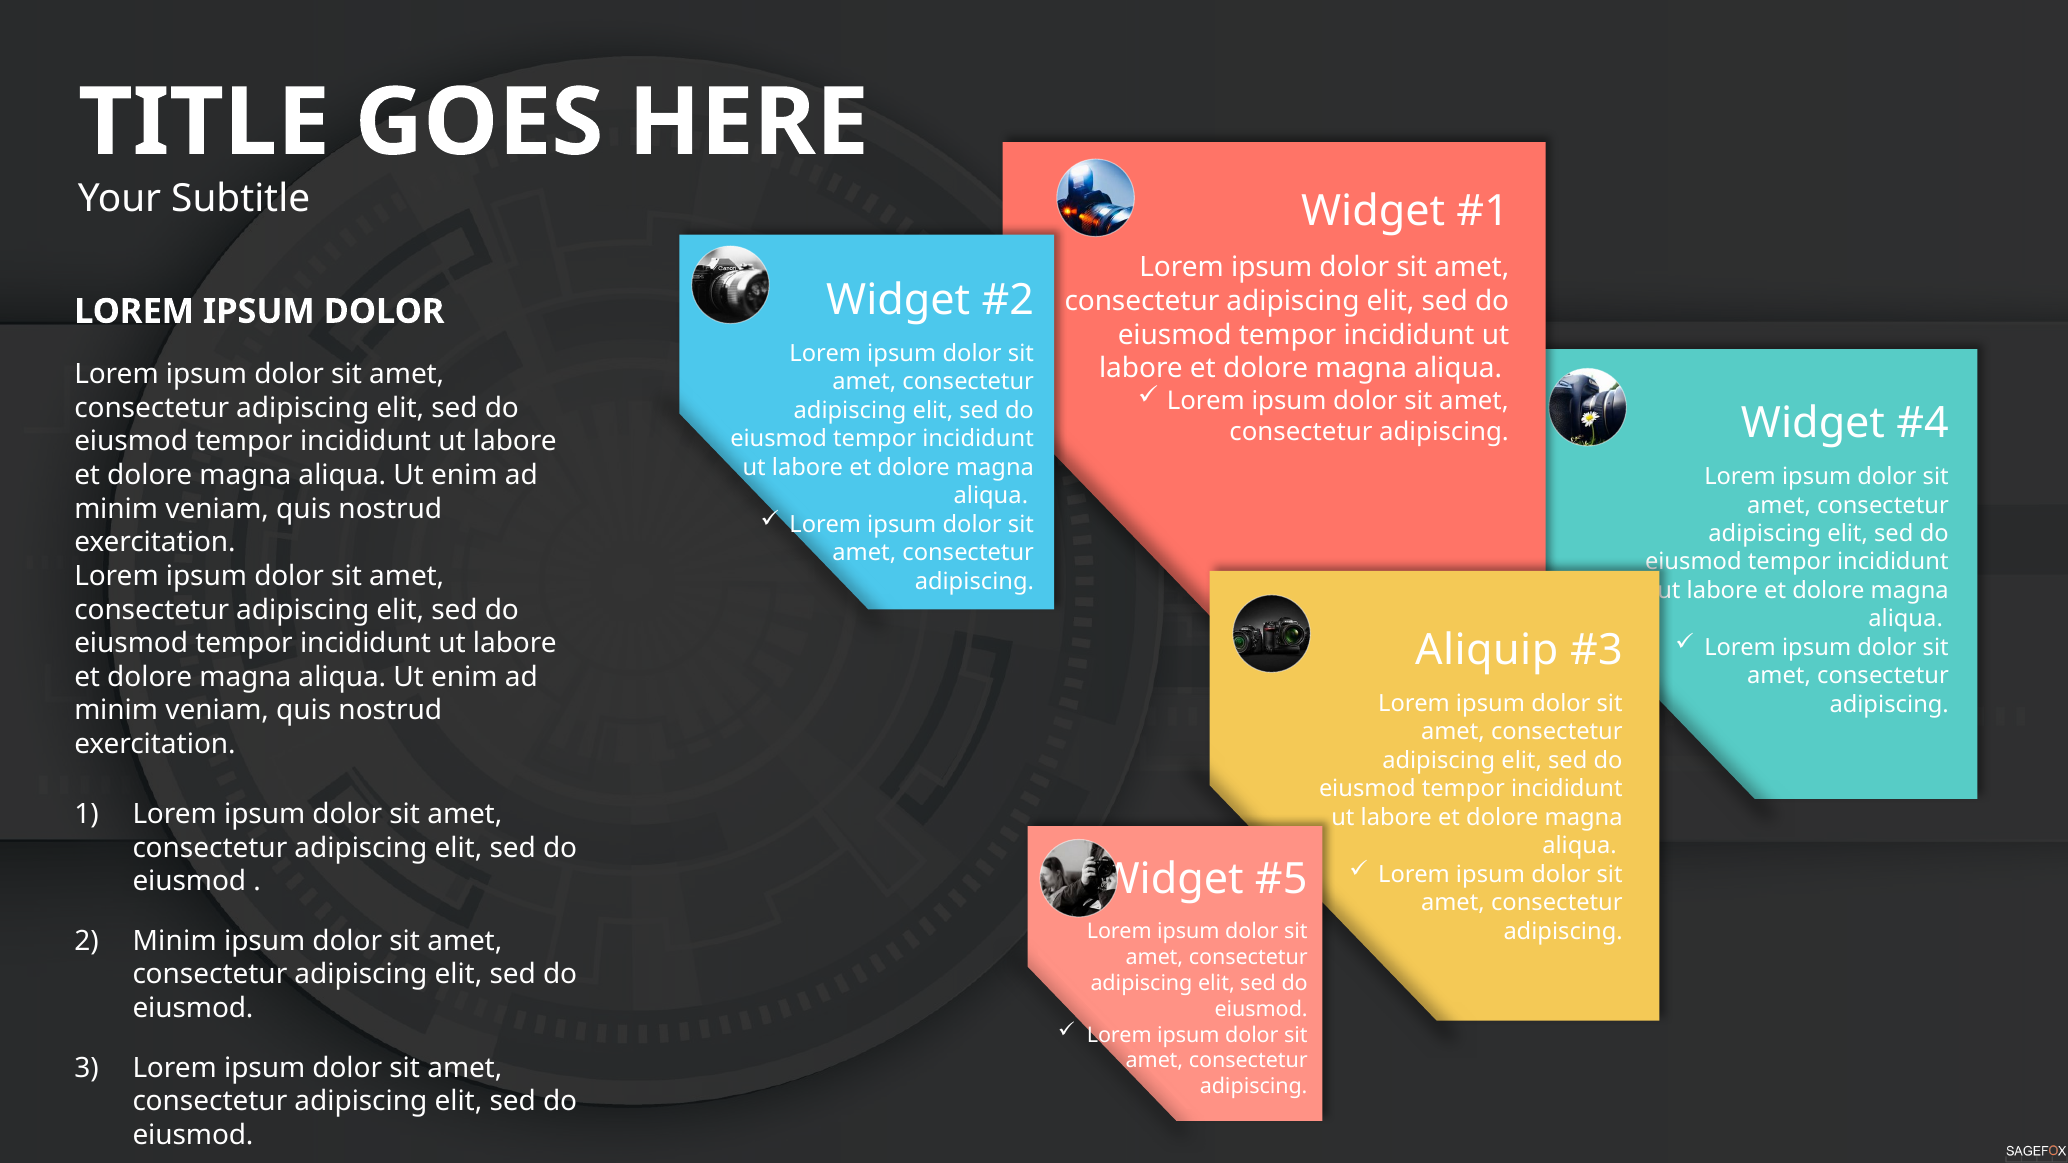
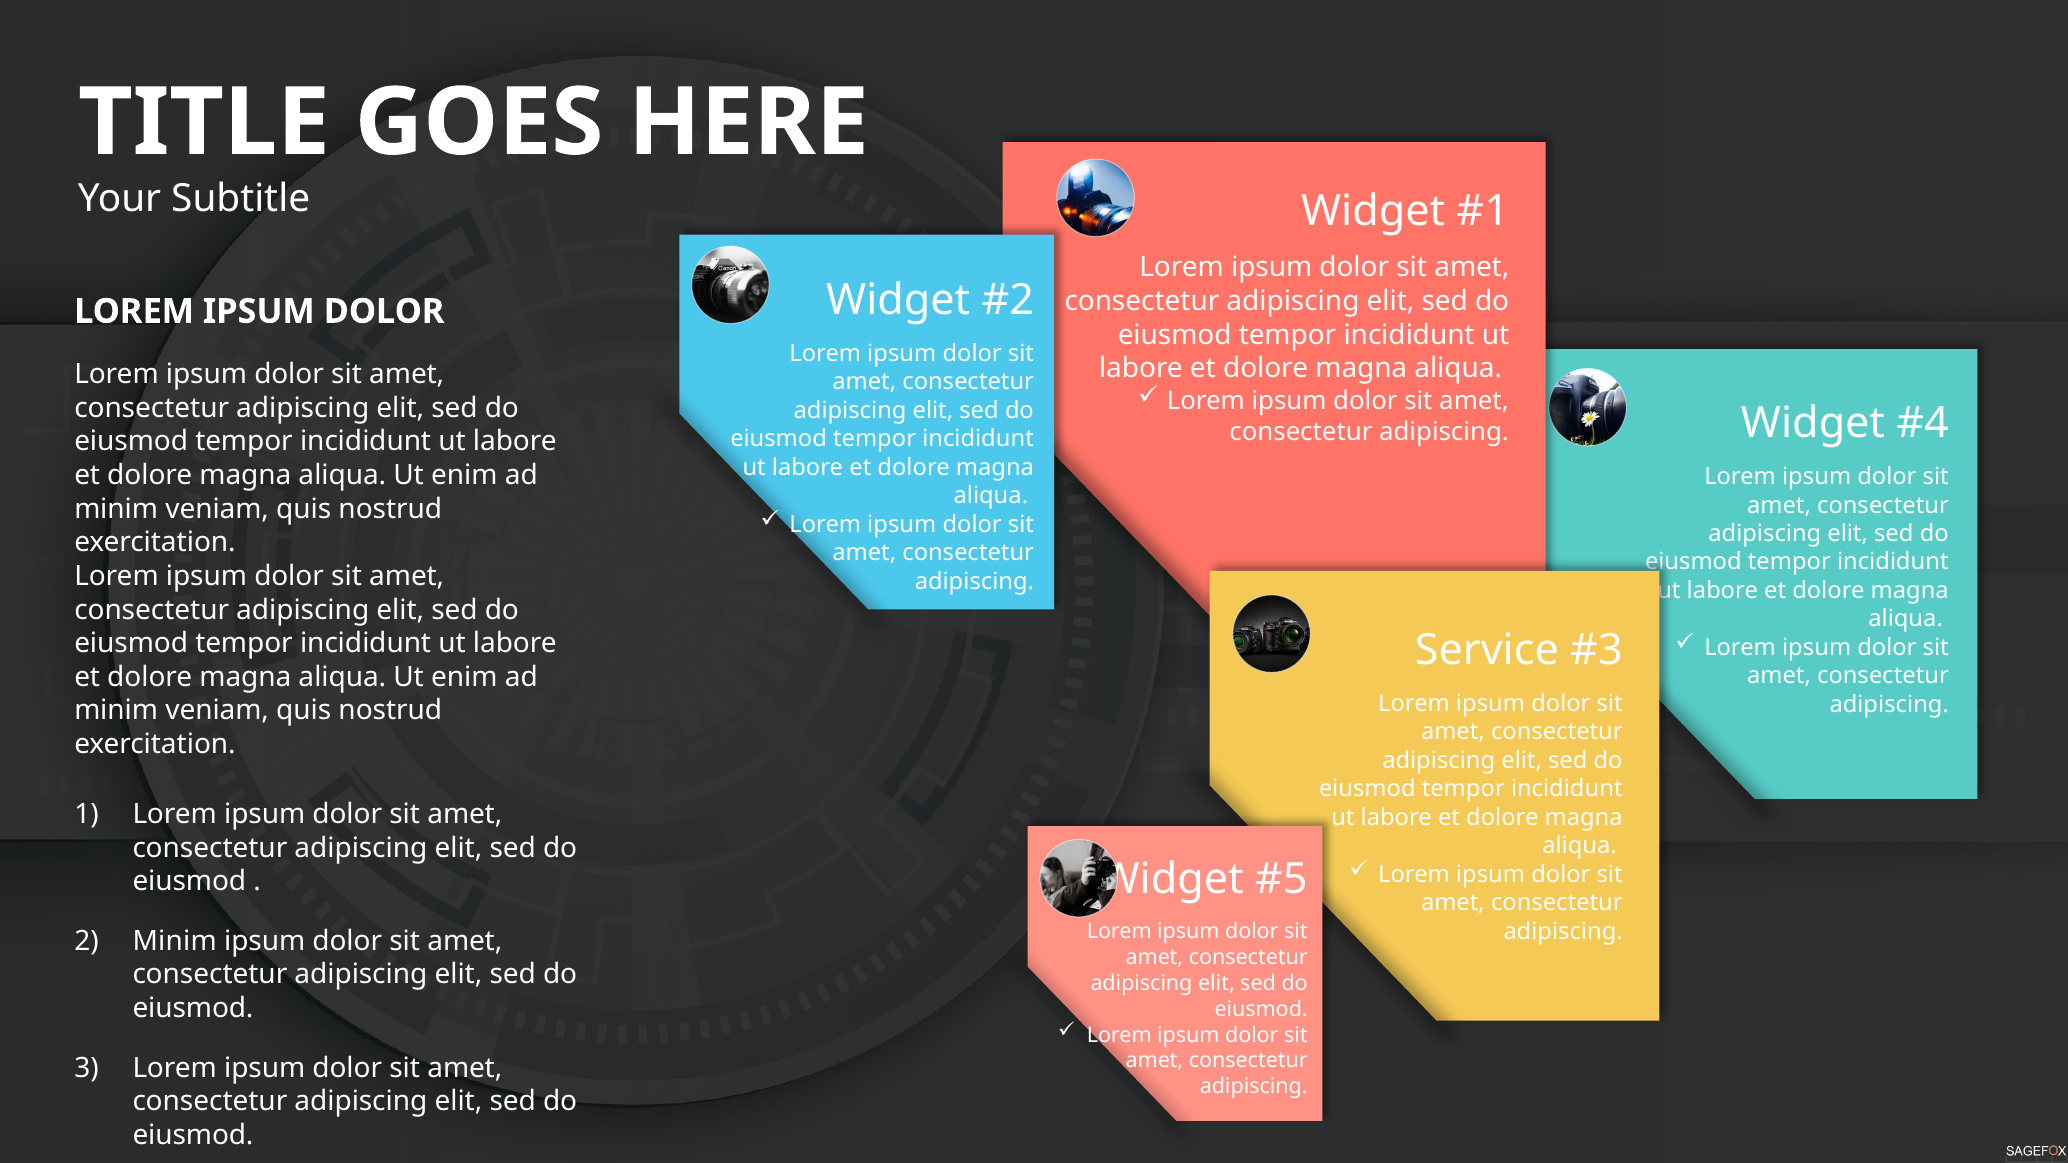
Aliquip: Aliquip -> Service
